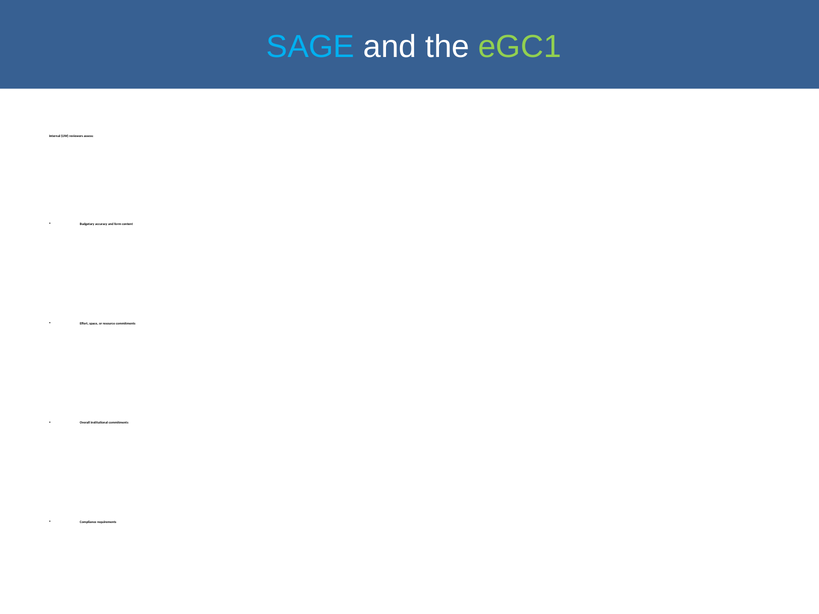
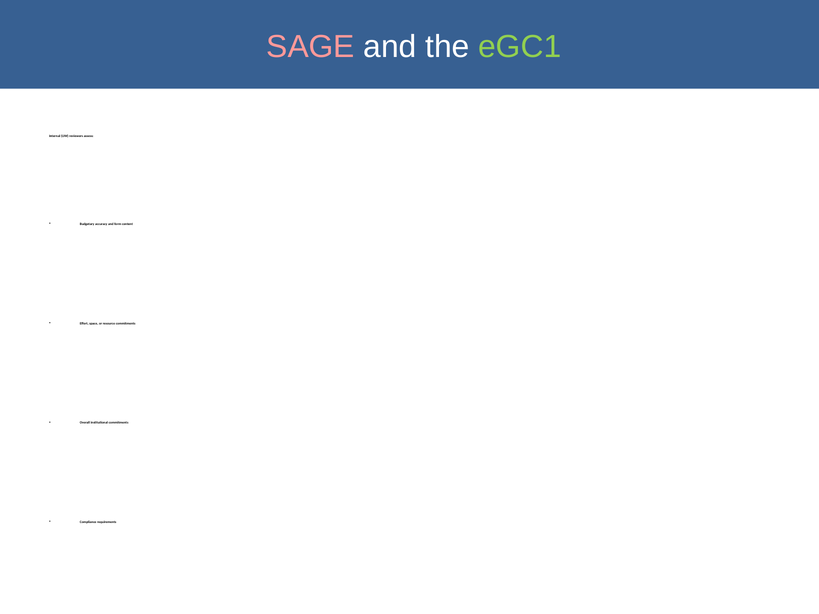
SAGE colour: light blue -> pink
